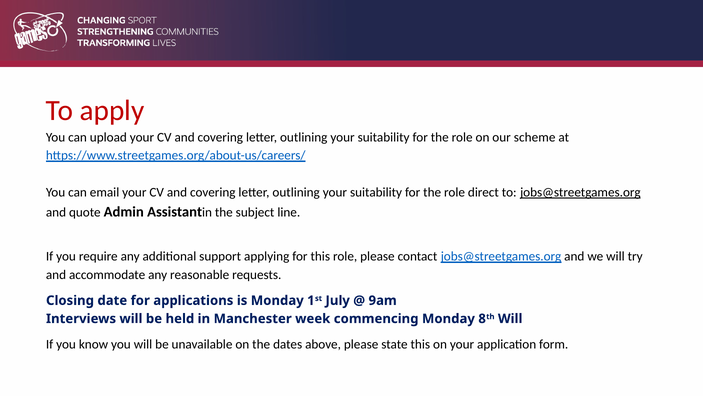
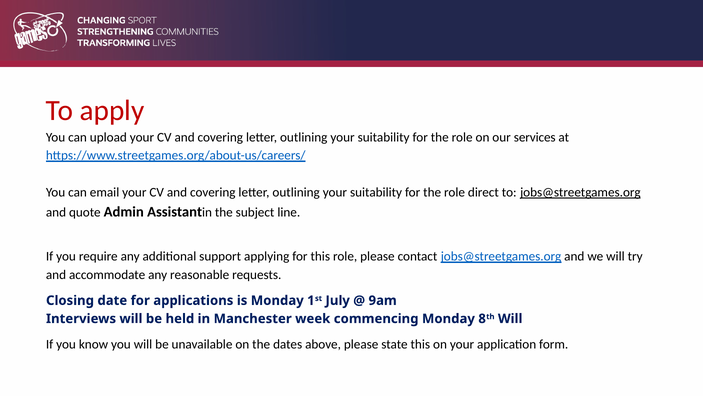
scheme: scheme -> services
